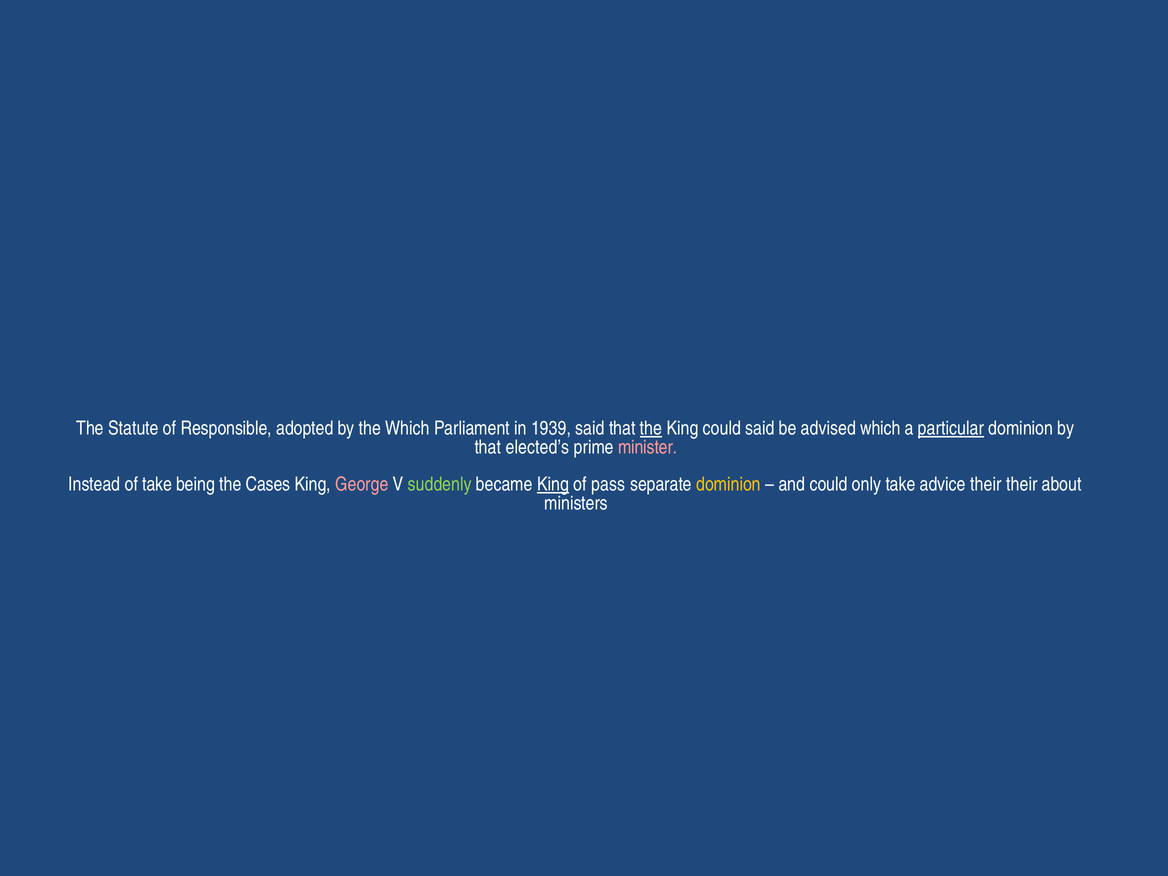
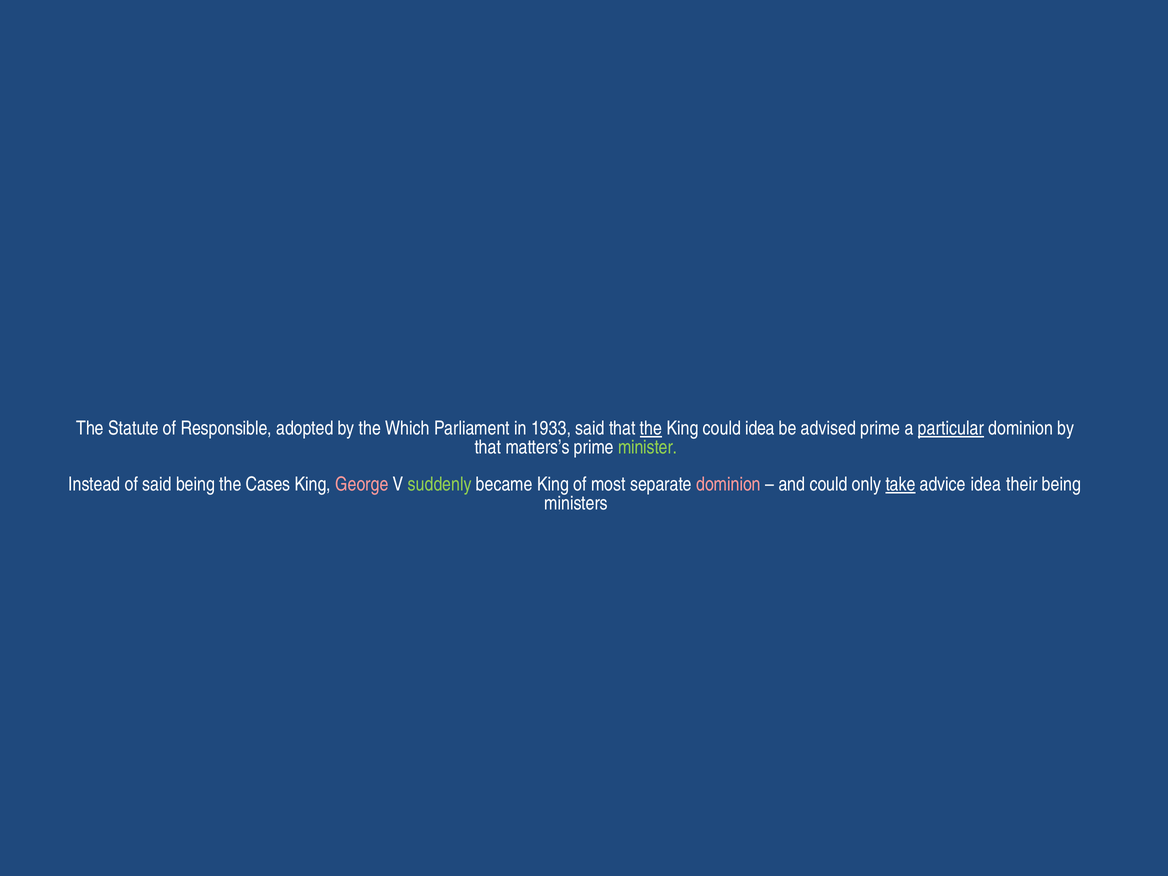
1939: 1939 -> 1933
could said: said -> idea
advised which: which -> prime
elected’s: elected’s -> matters’s
minister colour: pink -> light green
of take: take -> said
King at (553, 484) underline: present -> none
pass: pass -> most
dominion at (728, 484) colour: yellow -> pink
take at (900, 484) underline: none -> present
advice their: their -> idea
their about: about -> being
